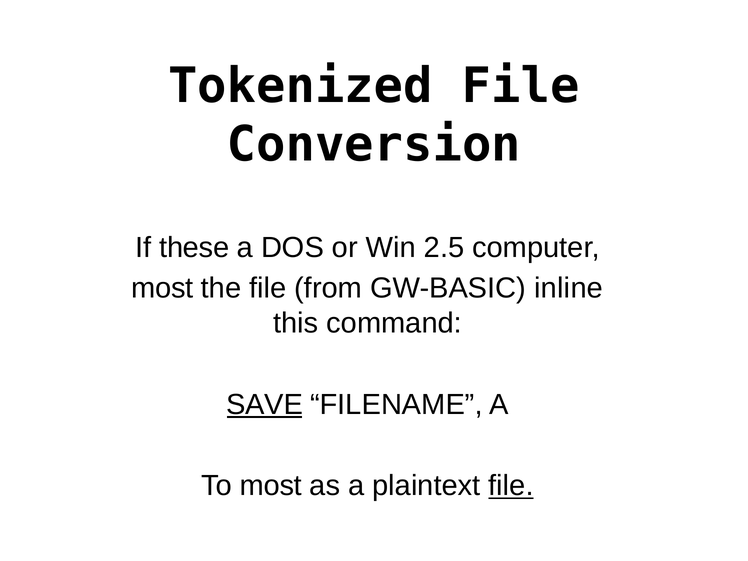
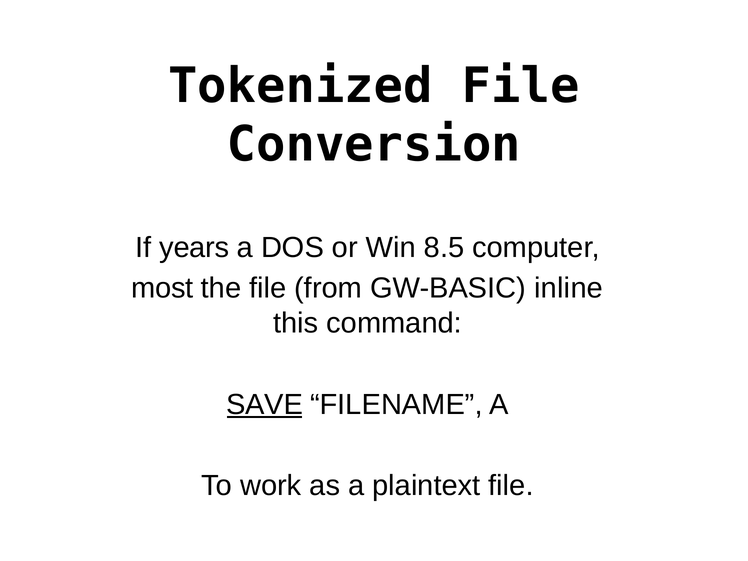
these: these -> years
2.5: 2.5 -> 8.5
To most: most -> work
file at (511, 486) underline: present -> none
